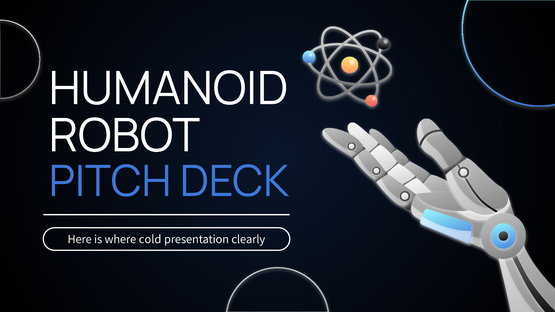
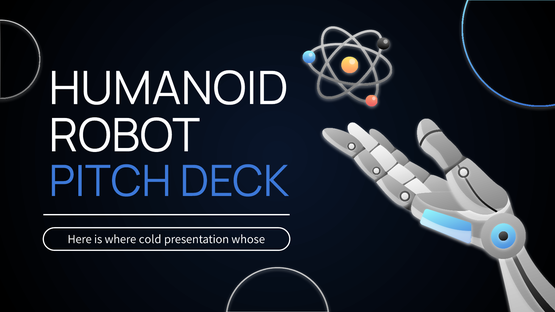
clearly: clearly -> whose
